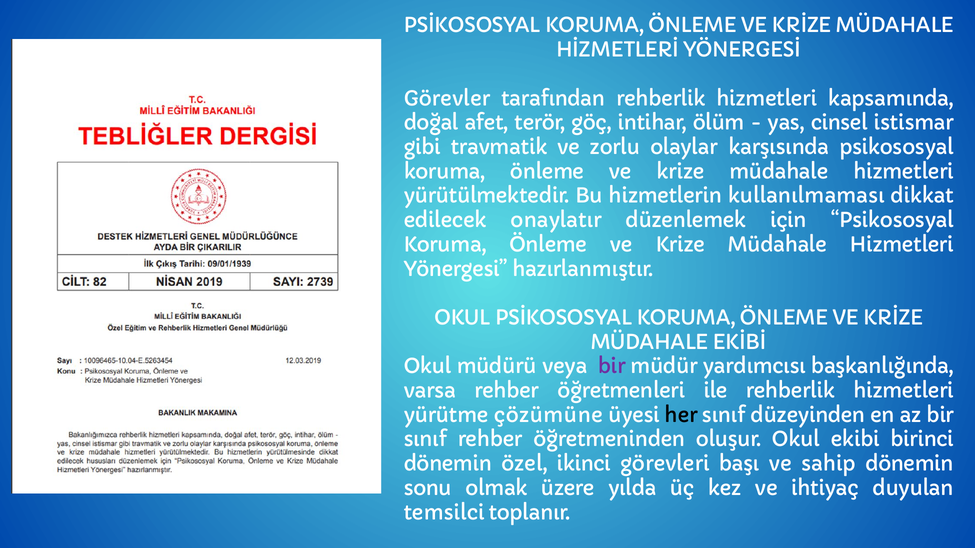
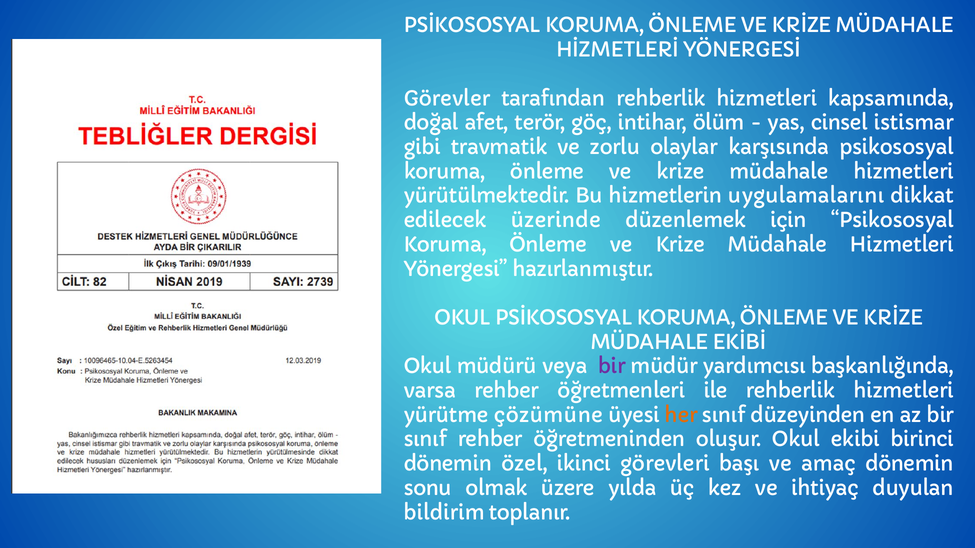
kullanılmaması: kullanılmaması -> uygulamalarını
onaylatır: onaylatır -> üzerinde
her colour: black -> orange
sahip: sahip -> amaç
temsilci: temsilci -> bildirim
